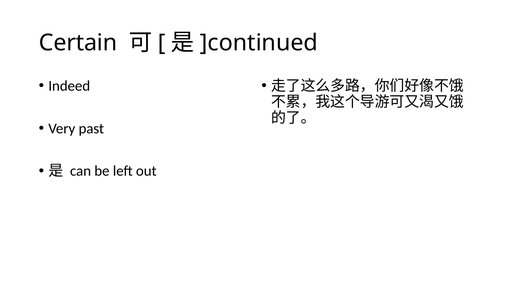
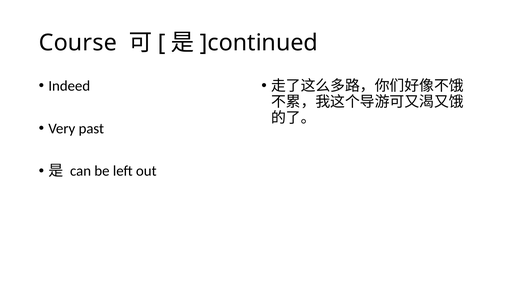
Certain: Certain -> Course
